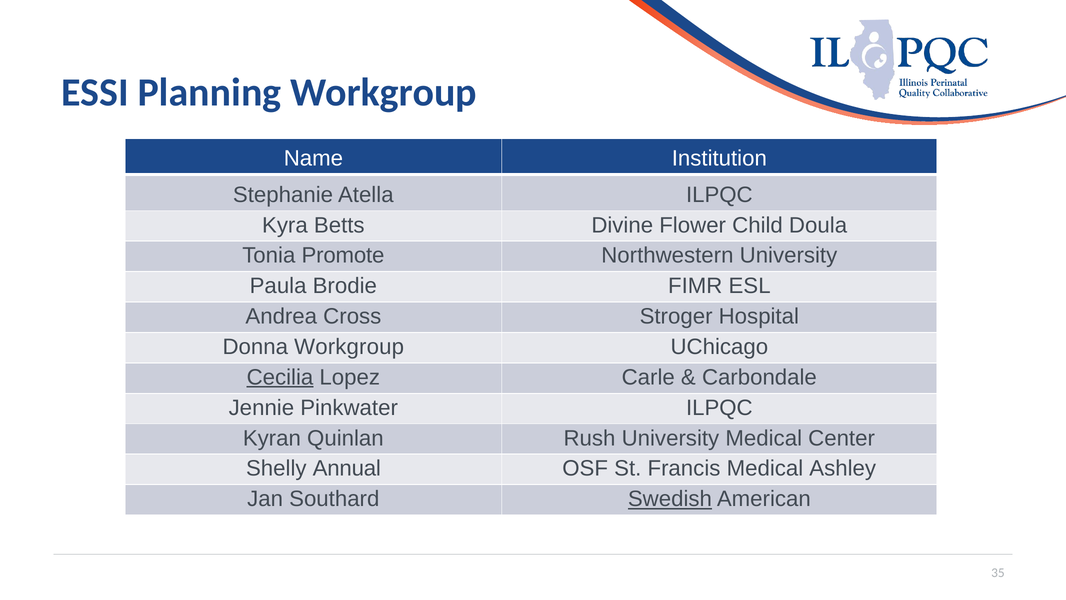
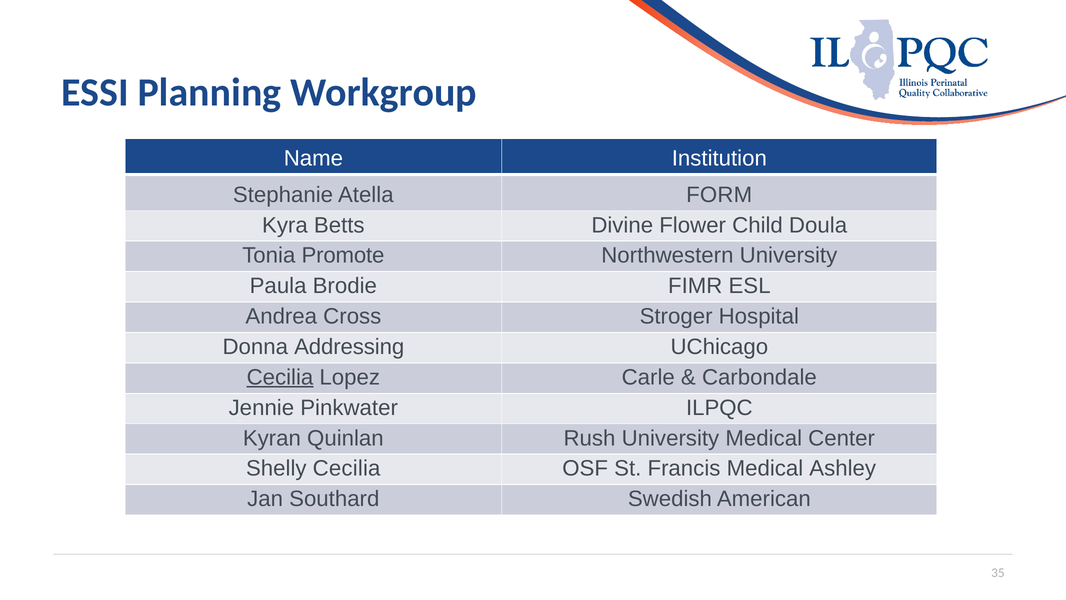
Atella ILPQC: ILPQC -> FORM
Donna Workgroup: Workgroup -> Addressing
Shelly Annual: Annual -> Cecilia
Swedish underline: present -> none
